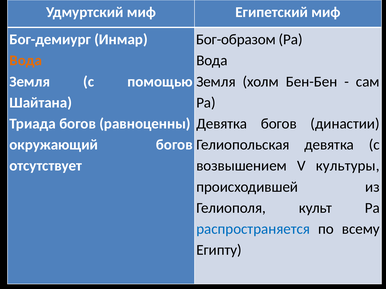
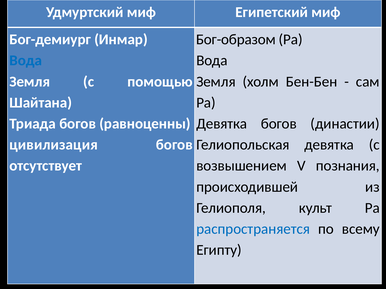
Вода at (26, 61) colour: orange -> blue
окружающий: окружающий -> цивилизация
культуры: культуры -> познания
